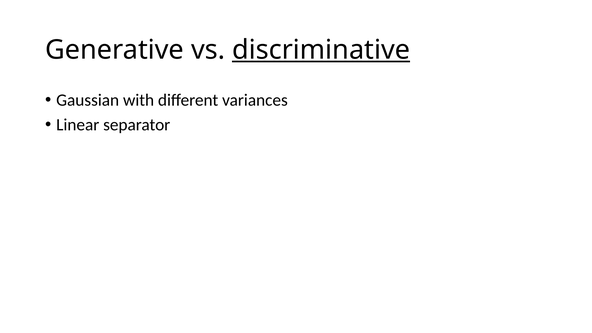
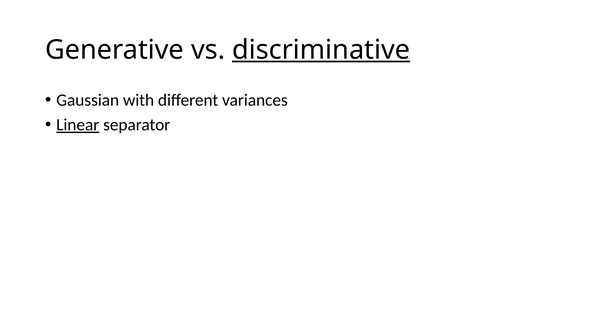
Linear underline: none -> present
